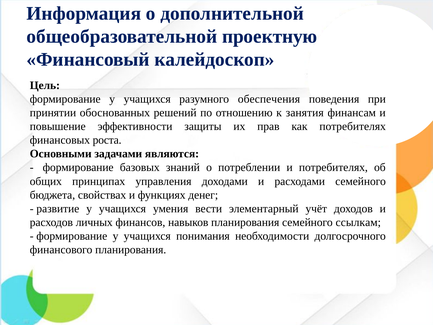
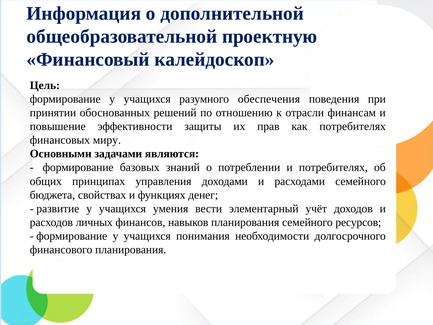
занятия: занятия -> отрасли
роста: роста -> миру
ссылкам: ссылкам -> ресурсов
